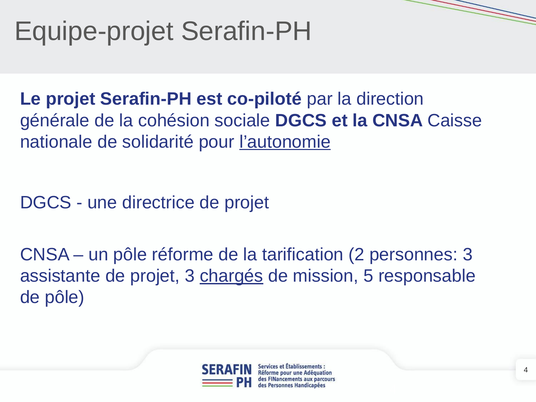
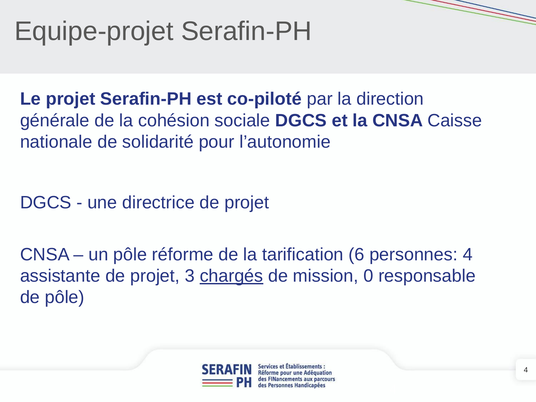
l’autonomie underline: present -> none
2: 2 -> 6
personnes 3: 3 -> 4
5: 5 -> 0
